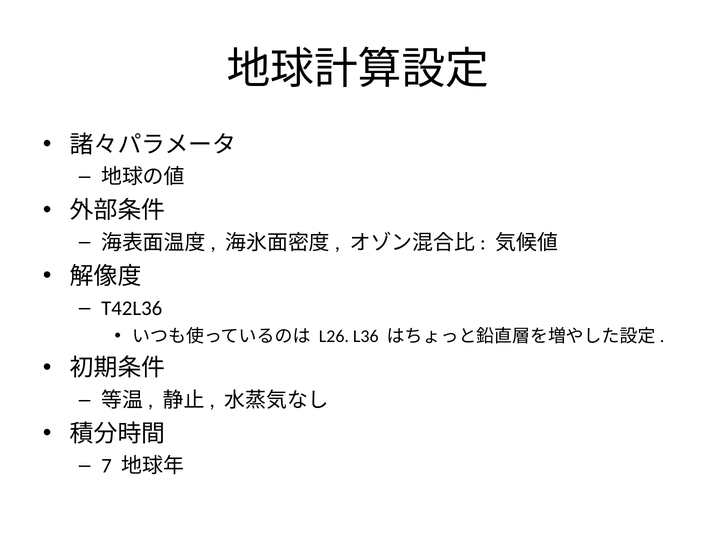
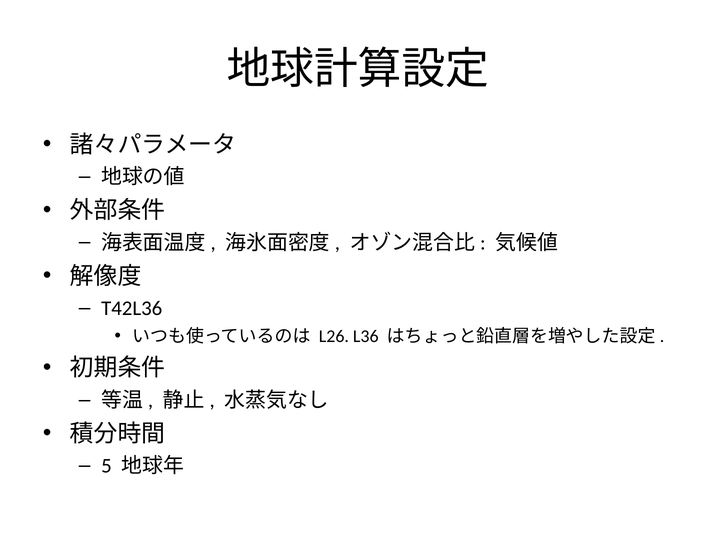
7: 7 -> 5
